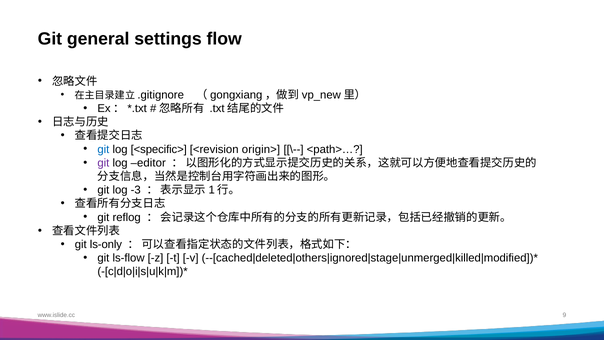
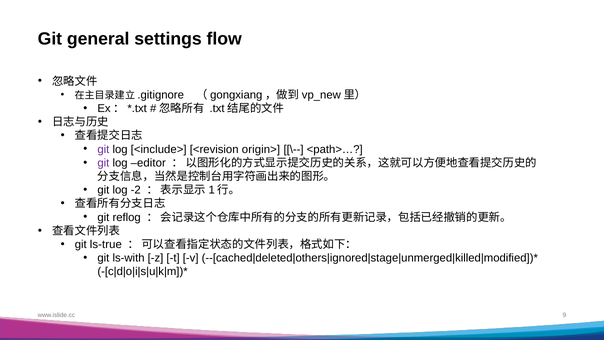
git at (103, 149) colour: blue -> purple
<specific>: <specific> -> <include>
-3: -3 -> -2
ls-only: ls-only -> ls-true
ls-flow: ls-flow -> ls-with
